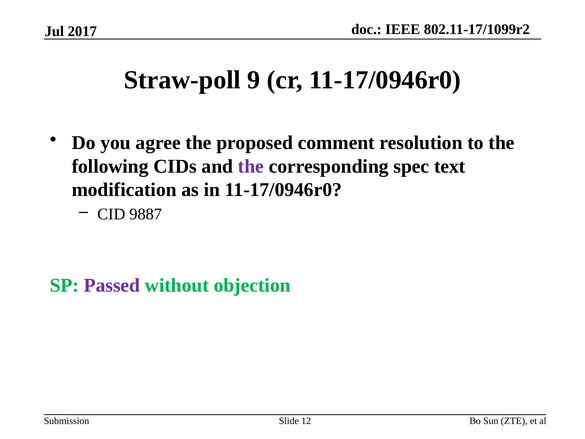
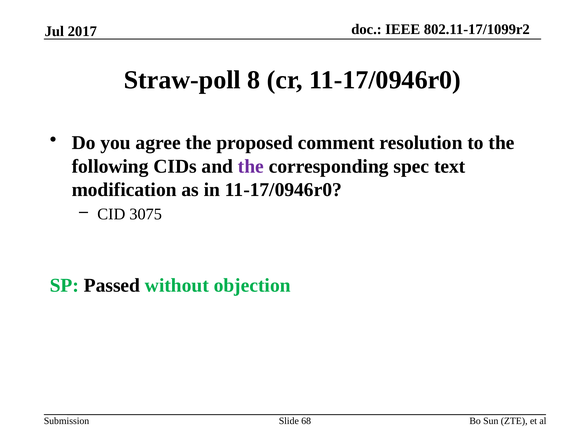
9: 9 -> 8
9887: 9887 -> 3075
Passed colour: purple -> black
12: 12 -> 68
